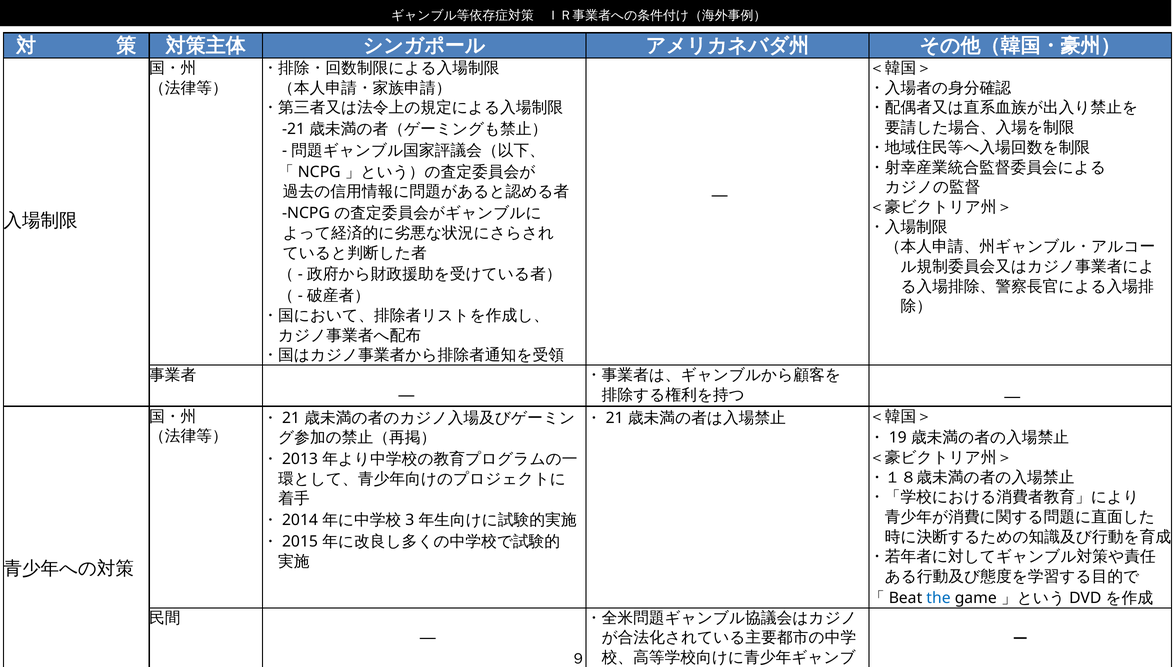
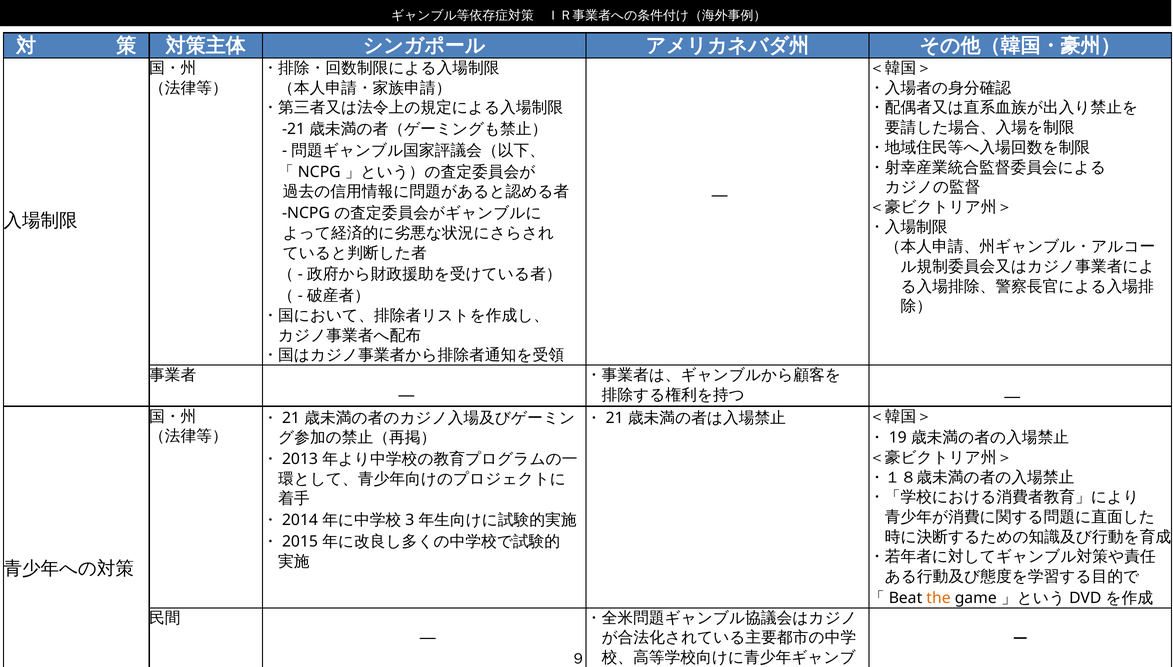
the colour: blue -> orange
